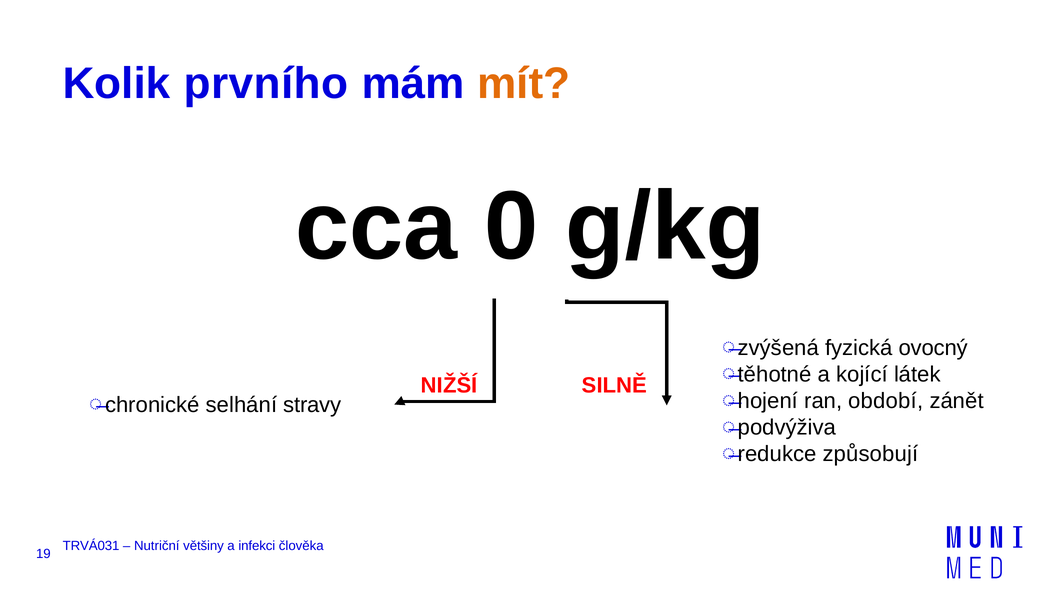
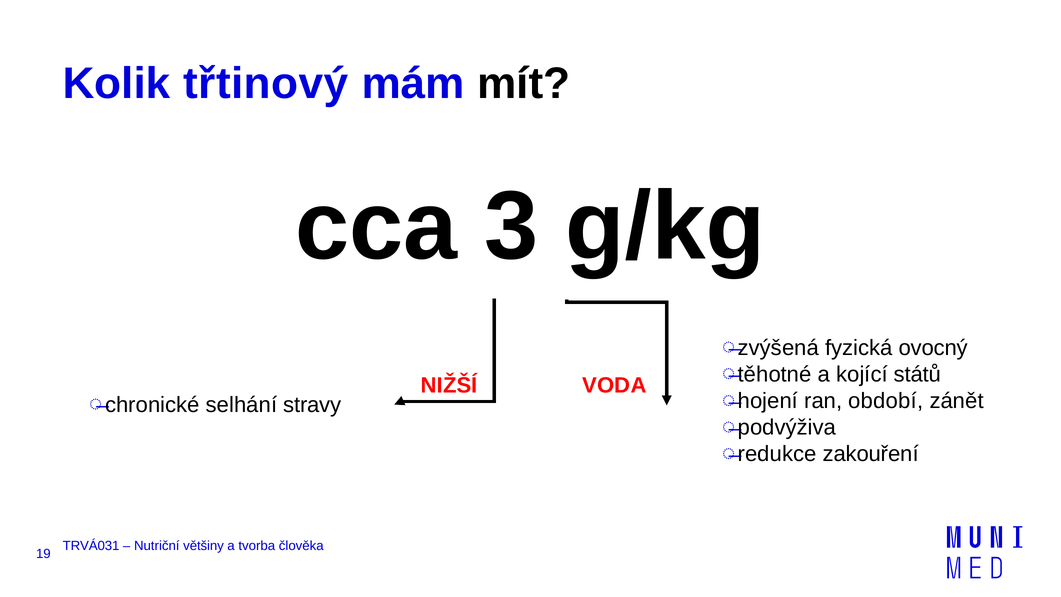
prvního: prvního -> třtinový
mít colour: orange -> black
0: 0 -> 3
látek: látek -> států
SILNĚ: SILNĚ -> VODA
způsobují: způsobují -> zakouření
infekci: infekci -> tvorba
